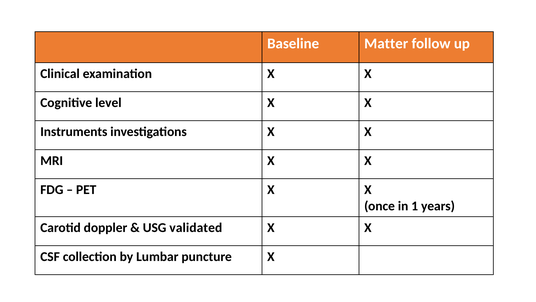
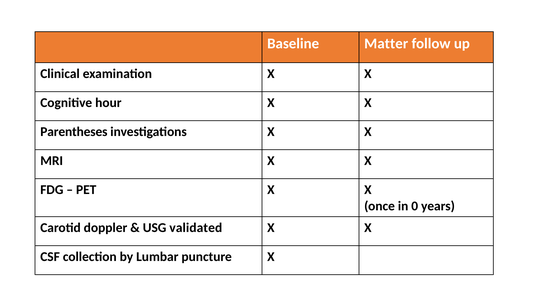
level: level -> hour
Instruments: Instruments -> Parentheses
1: 1 -> 0
